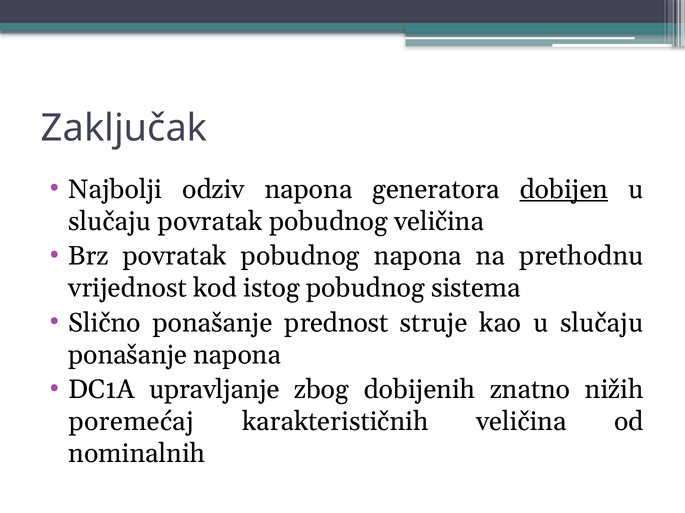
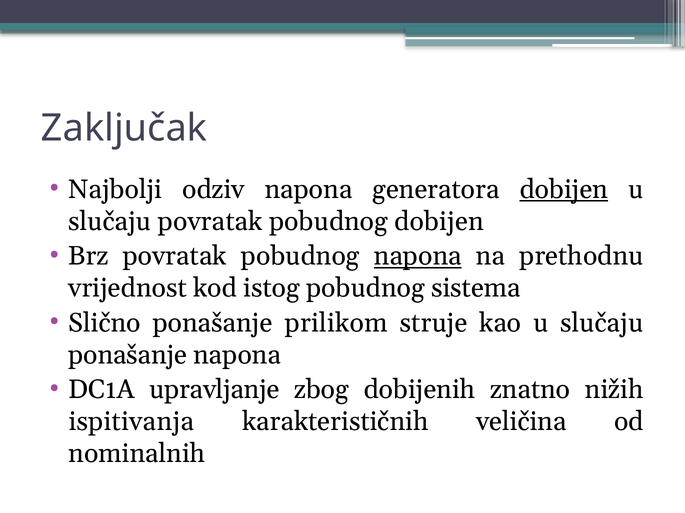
pobudnog veličina: veličina -> dobijen
napona at (418, 257) underline: none -> present
prednost: prednost -> prilikom
poremećaj: poremećaj -> ispitivanja
